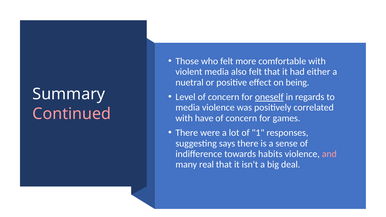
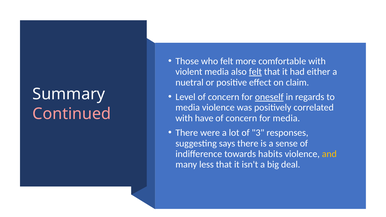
felt at (255, 72) underline: none -> present
being: being -> claim
for games: games -> media
1: 1 -> 3
and colour: pink -> yellow
real: real -> less
